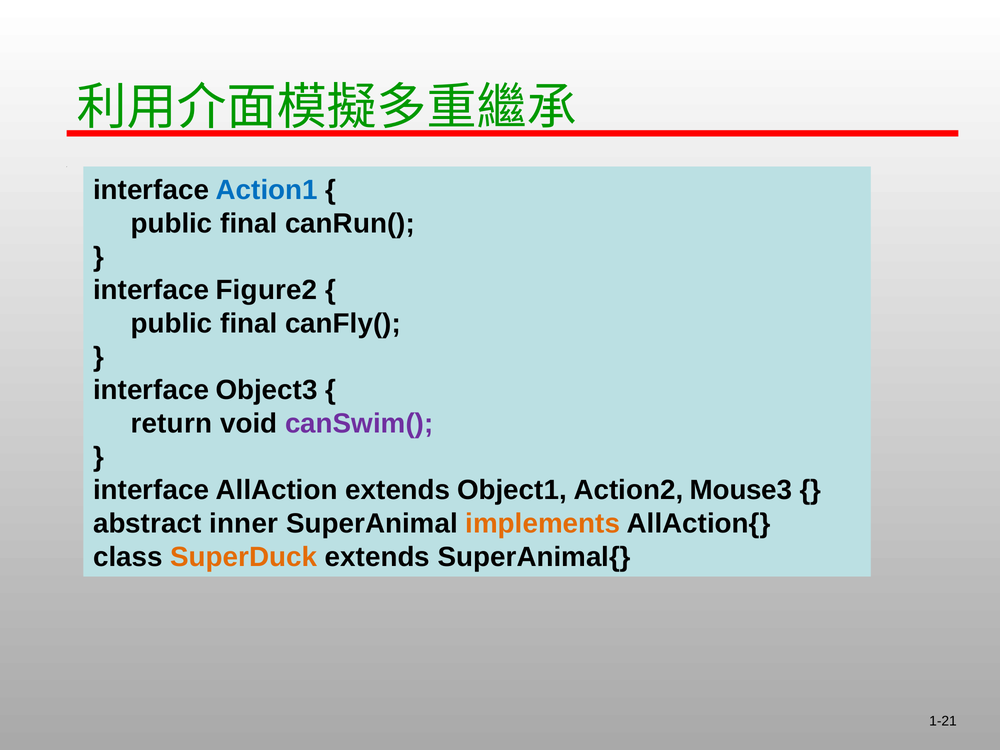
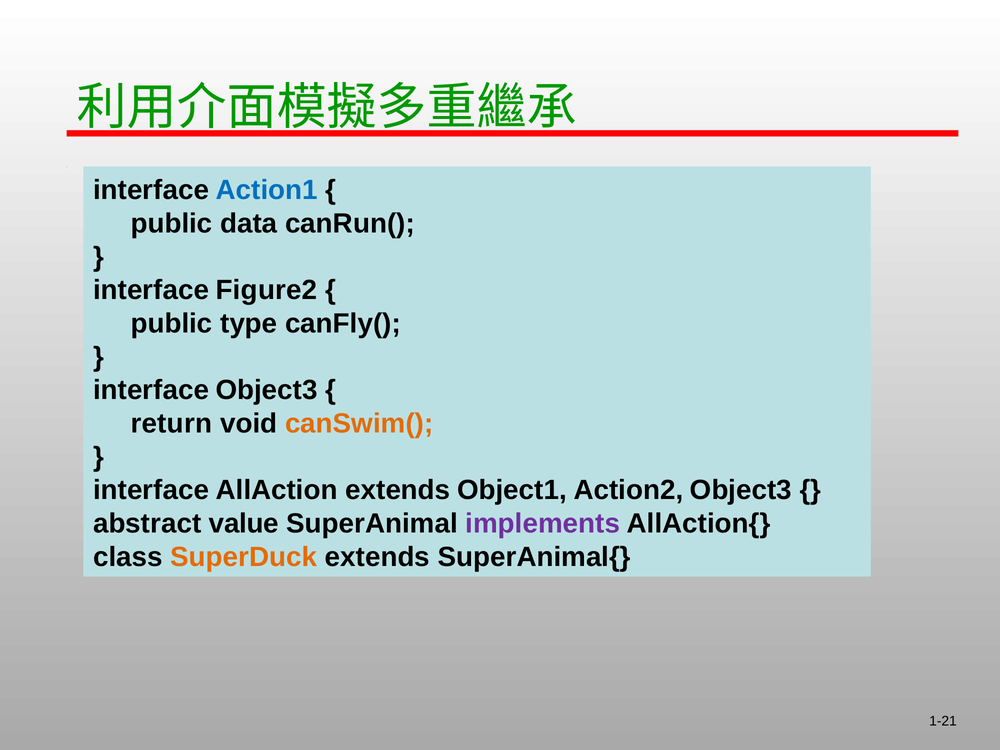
final at (249, 224): final -> data
final at (249, 324): final -> type
canSwim( colour: purple -> orange
Action2 Mouse3: Mouse3 -> Object3
inner: inner -> value
implements colour: orange -> purple
